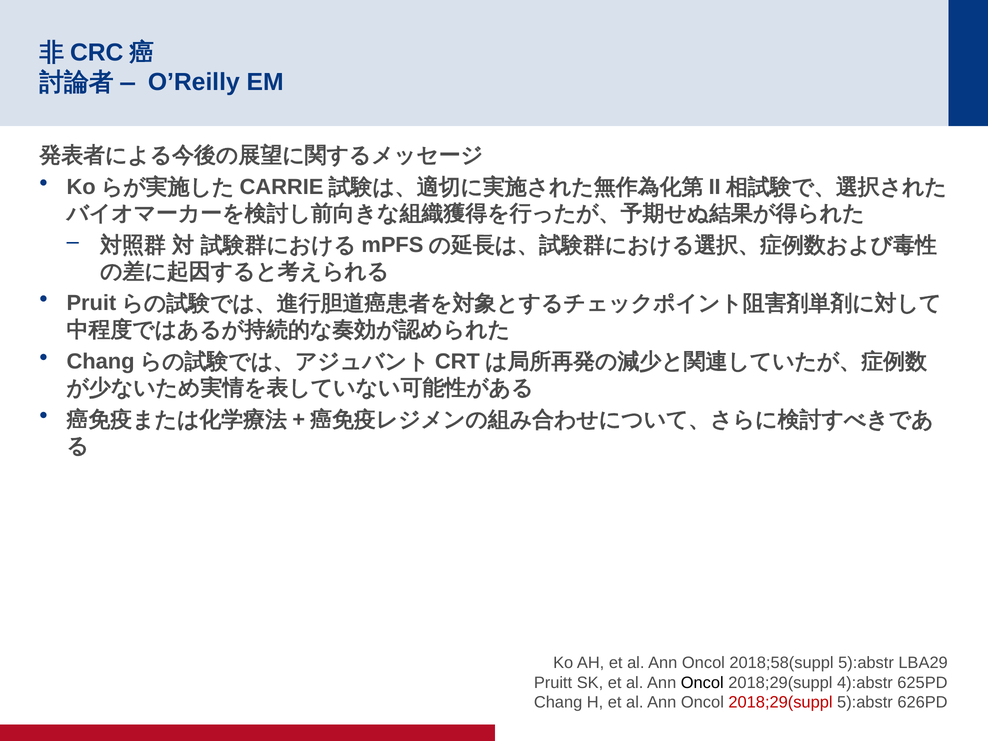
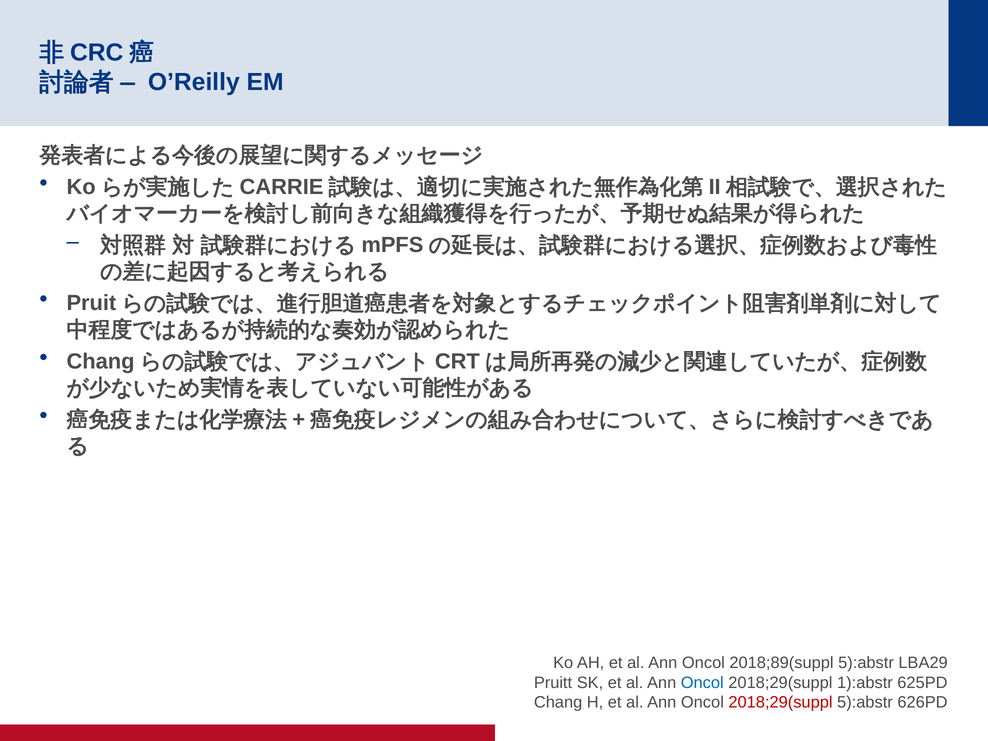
2018;58(suppl: 2018;58(suppl -> 2018;89(suppl
Oncol at (702, 683) colour: black -> blue
4):abstr: 4):abstr -> 1):abstr
